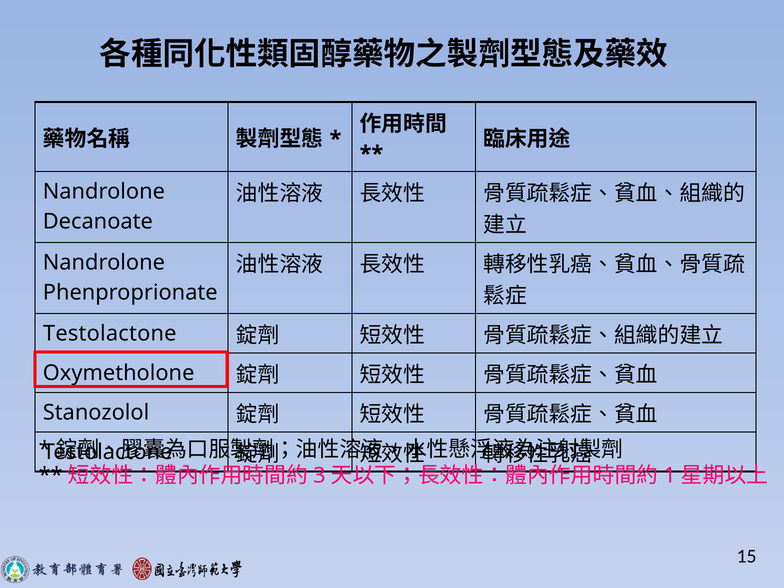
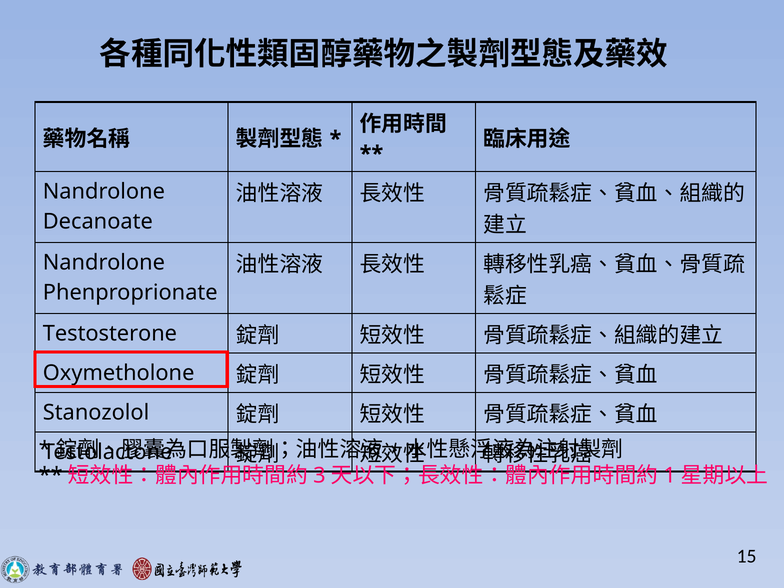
Testolactone at (110, 334): Testolactone -> Testosterone
